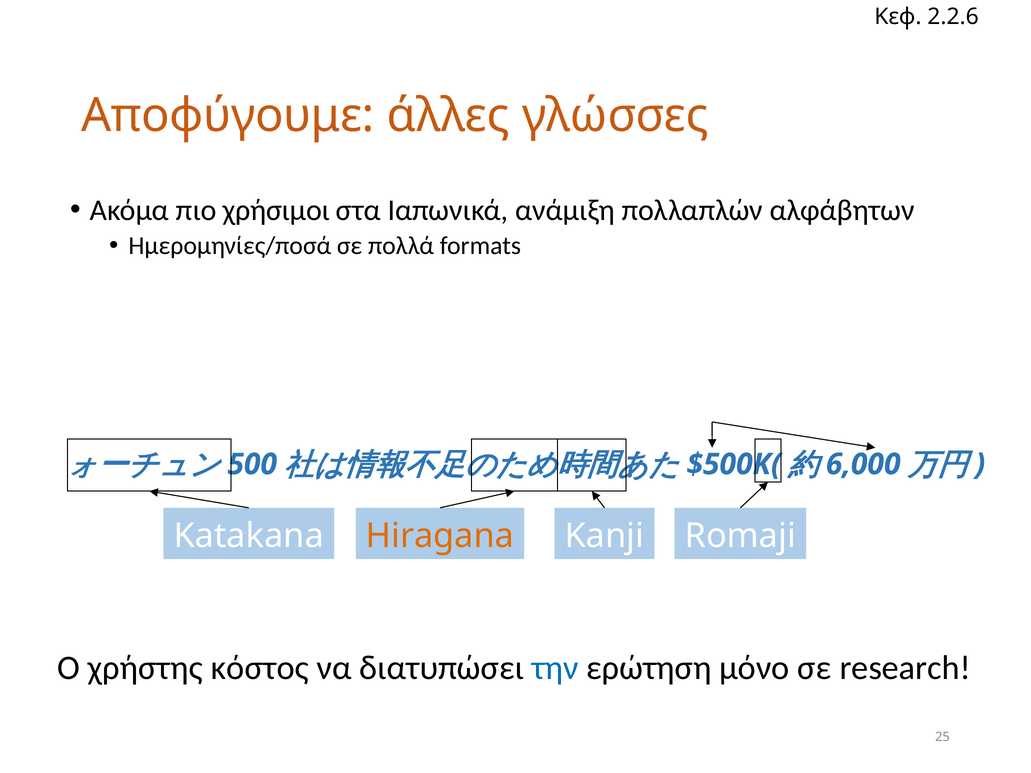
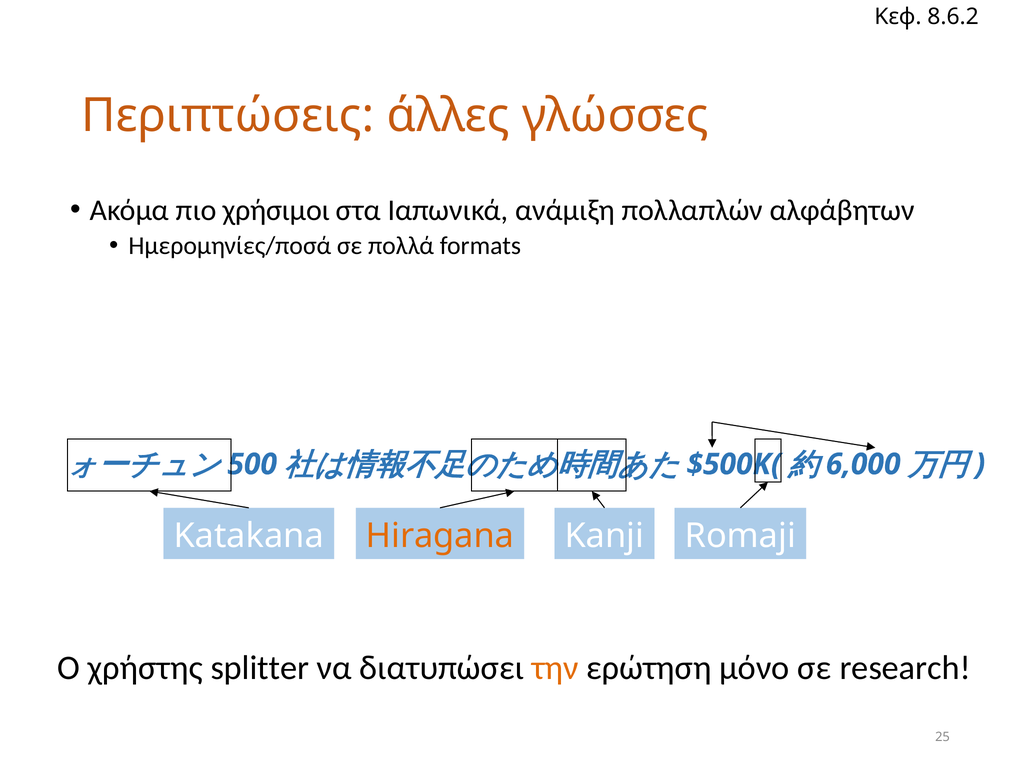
2.2.6: 2.2.6 -> 8.6.2
Αποφύγουμε: Αποφύγουμε -> Περιπτώσεις
κόστος: κόστος -> splitter
την colour: blue -> orange
